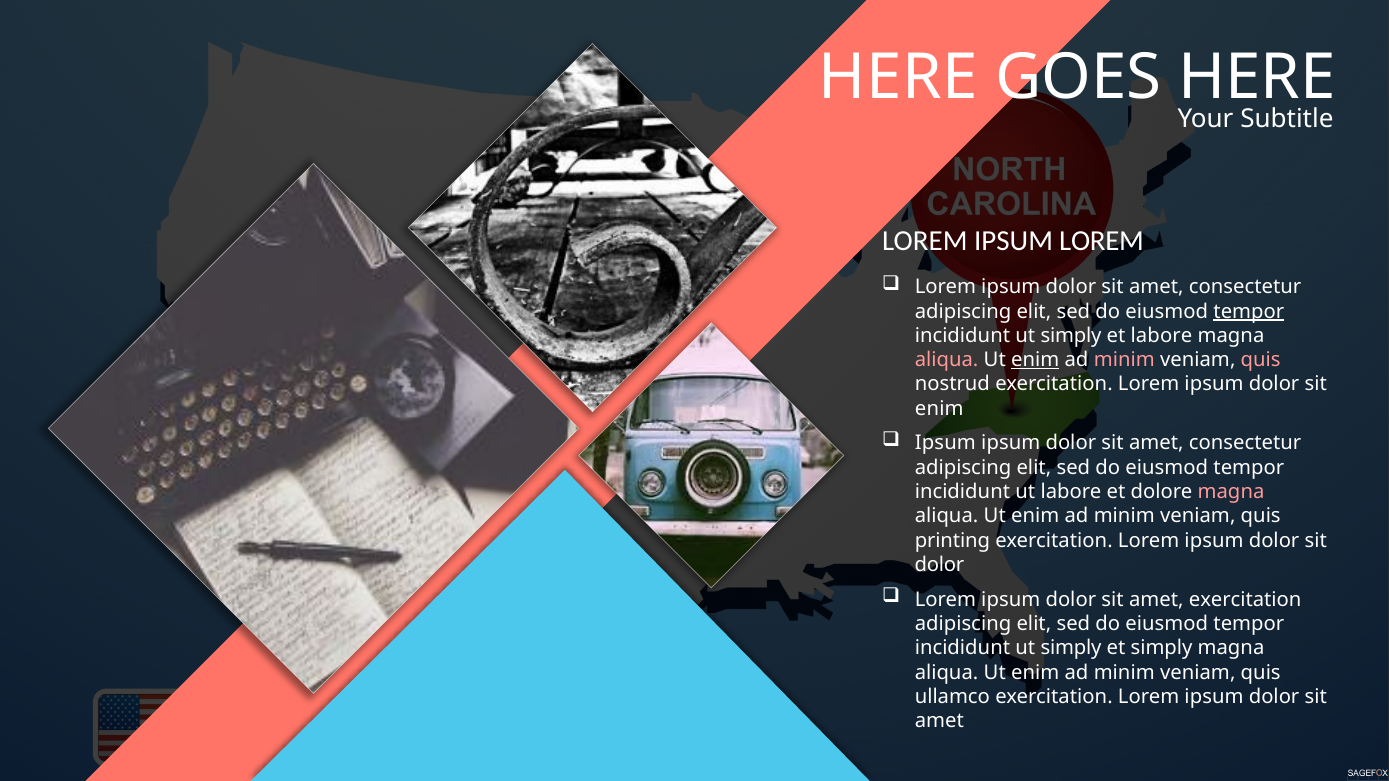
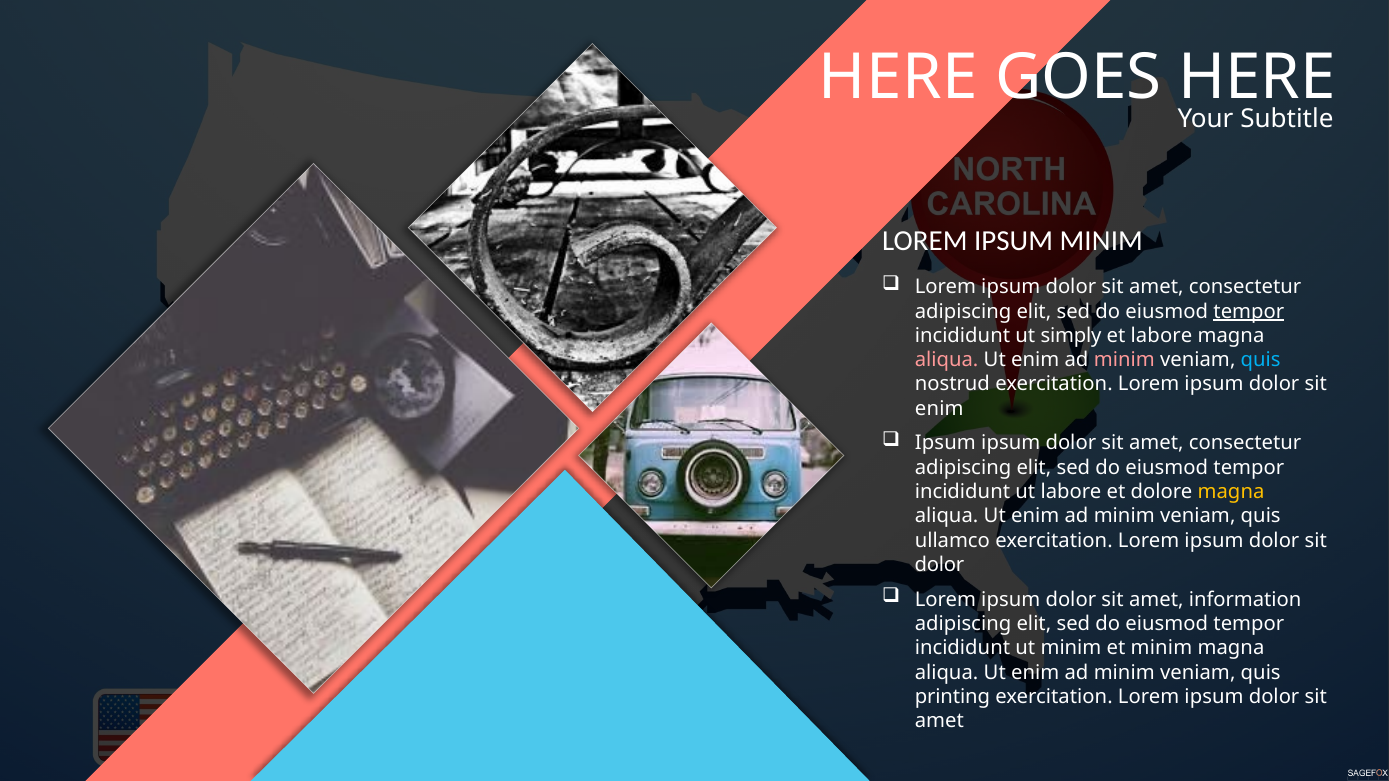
IPSUM LOREM: LOREM -> MINIM
enim at (1035, 360) underline: present -> none
quis at (1261, 360) colour: pink -> light blue
magna at (1231, 492) colour: pink -> yellow
printing: printing -> ullamco
amet exercitation: exercitation -> information
simply at (1071, 648): simply -> minim
et simply: simply -> minim
ullamco: ullamco -> printing
